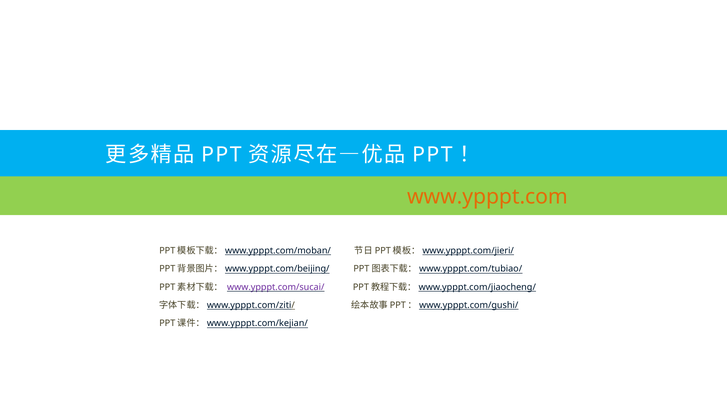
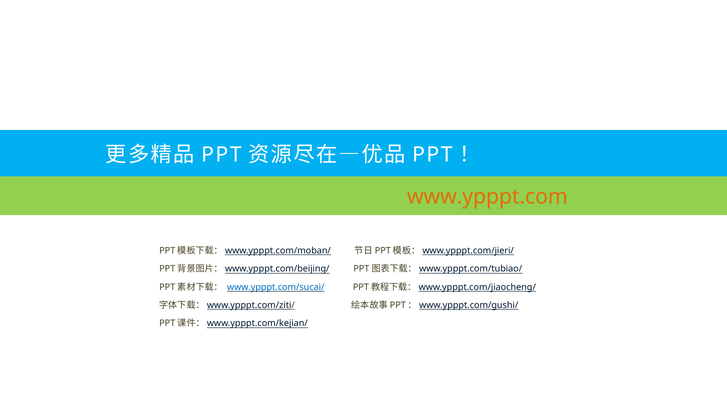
www.ypppt.com/sucai/ colour: purple -> blue
